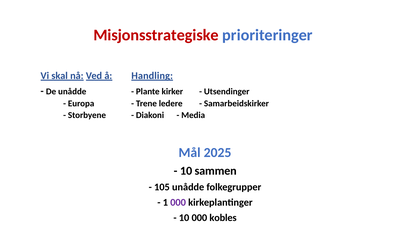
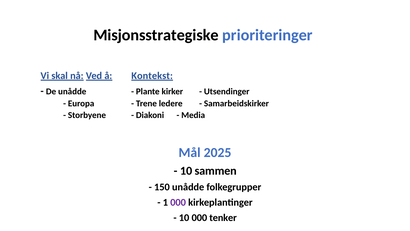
Misjonsstrategiske colour: red -> black
Handling: Handling -> Kontekst
105: 105 -> 150
kobles: kobles -> tenker
